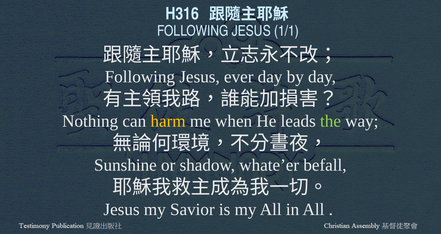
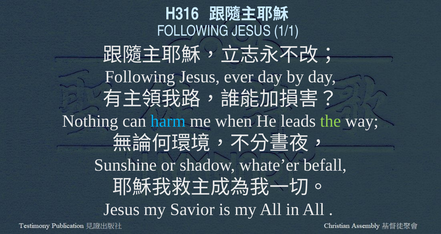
harm colour: yellow -> light blue
